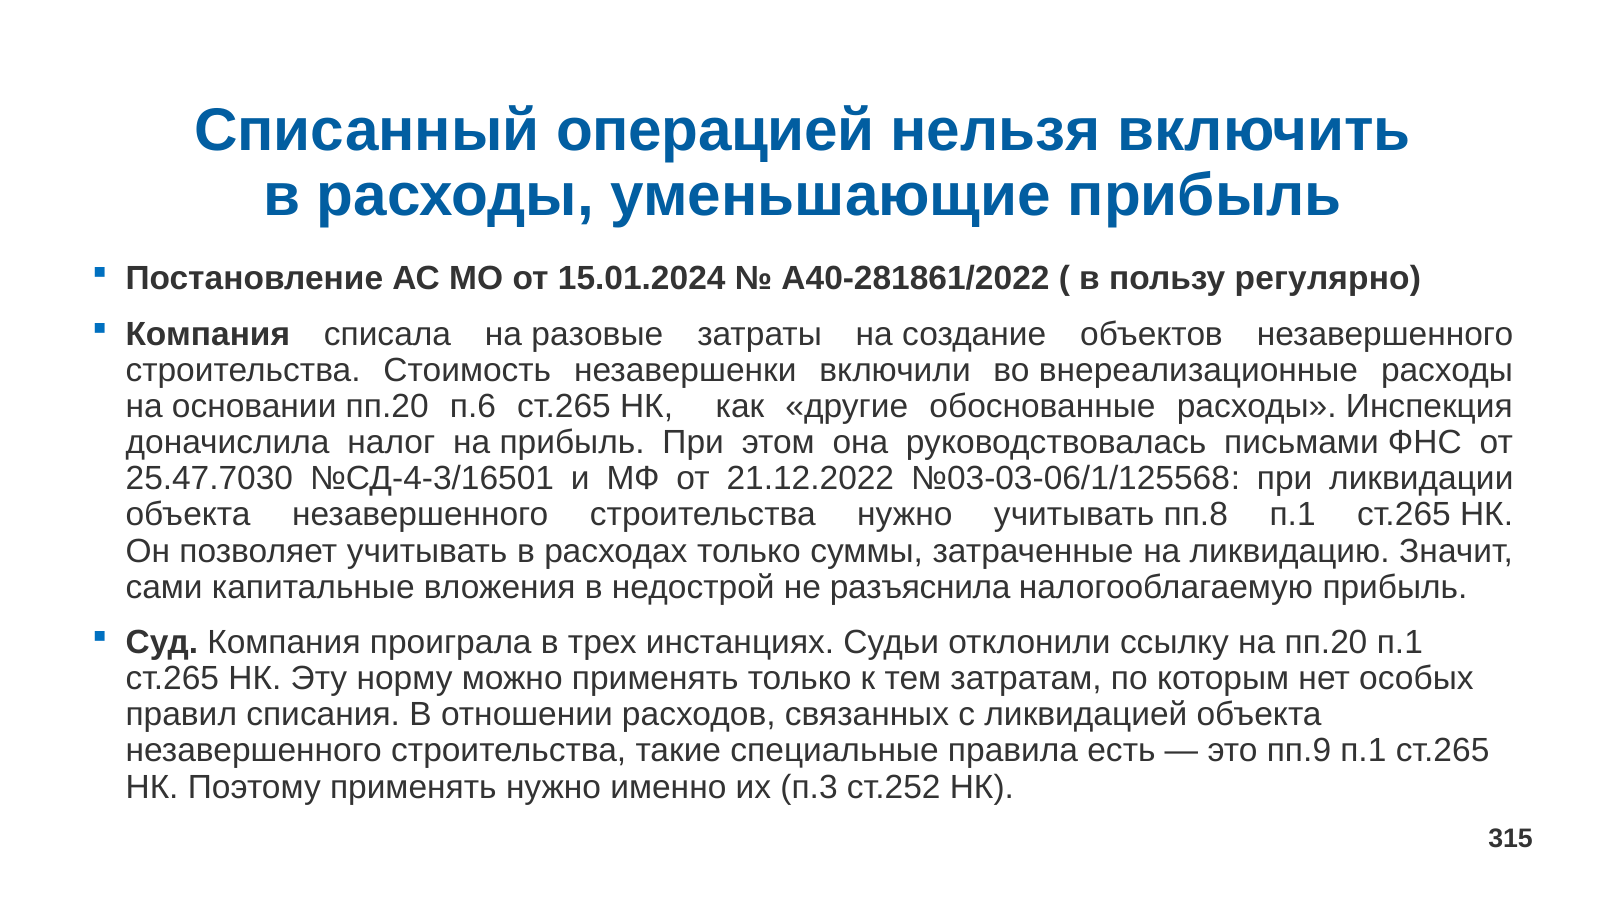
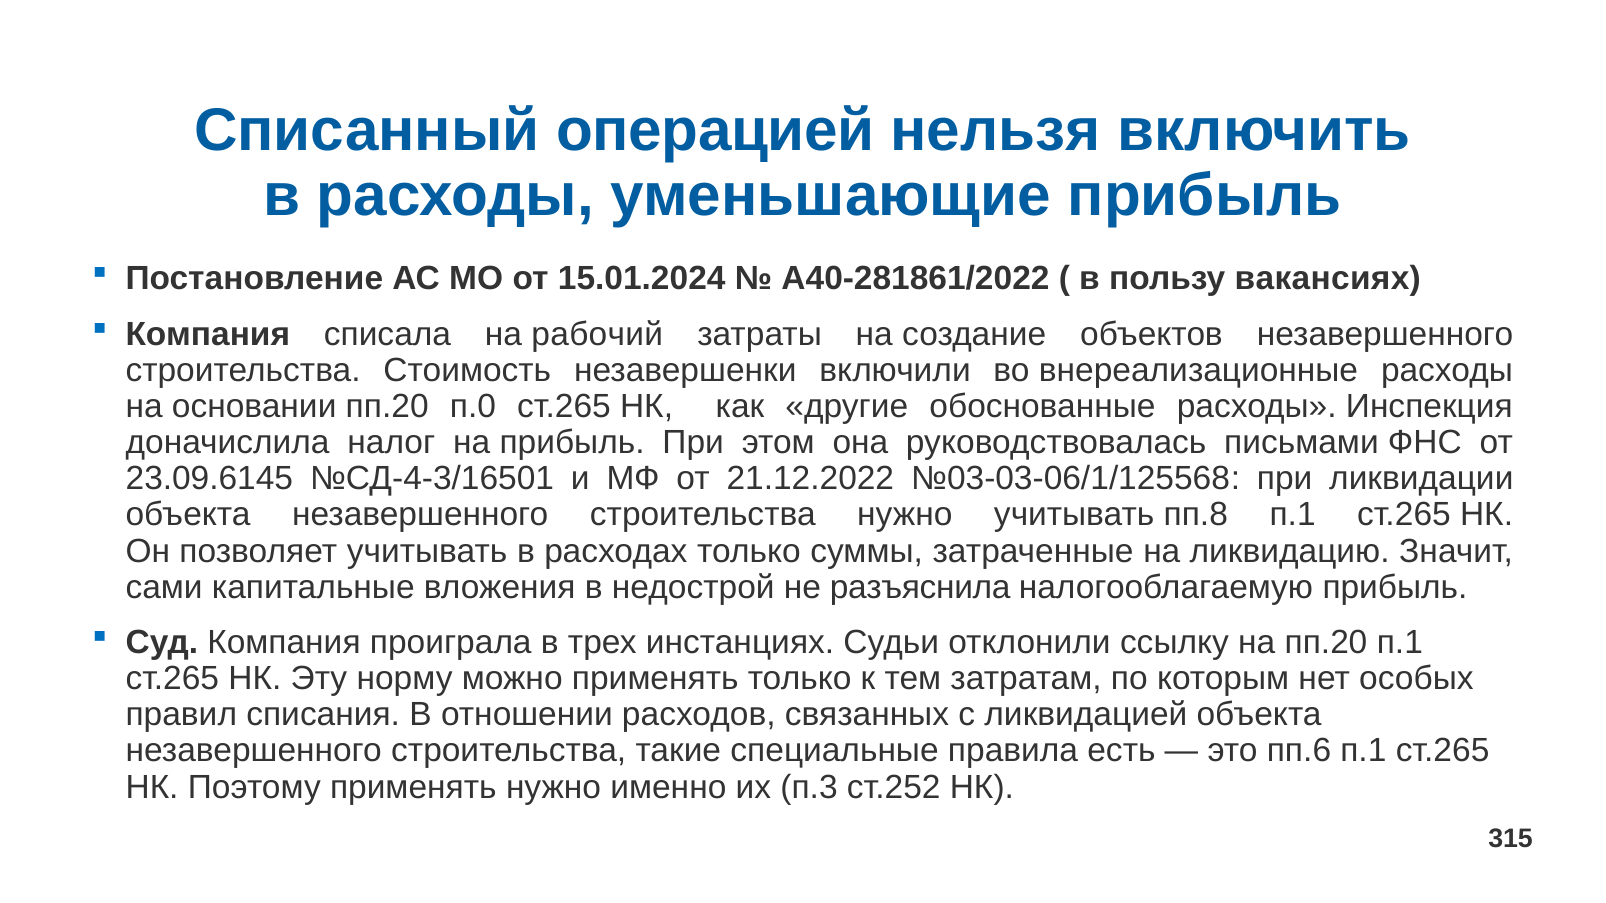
регулярно: регулярно -> вакансиях
разовые: разовые -> рабочий
п.6: п.6 -> п.0
25.47.7030: 25.47.7030 -> 23.09.6145
пп.9: пп.9 -> пп.6
